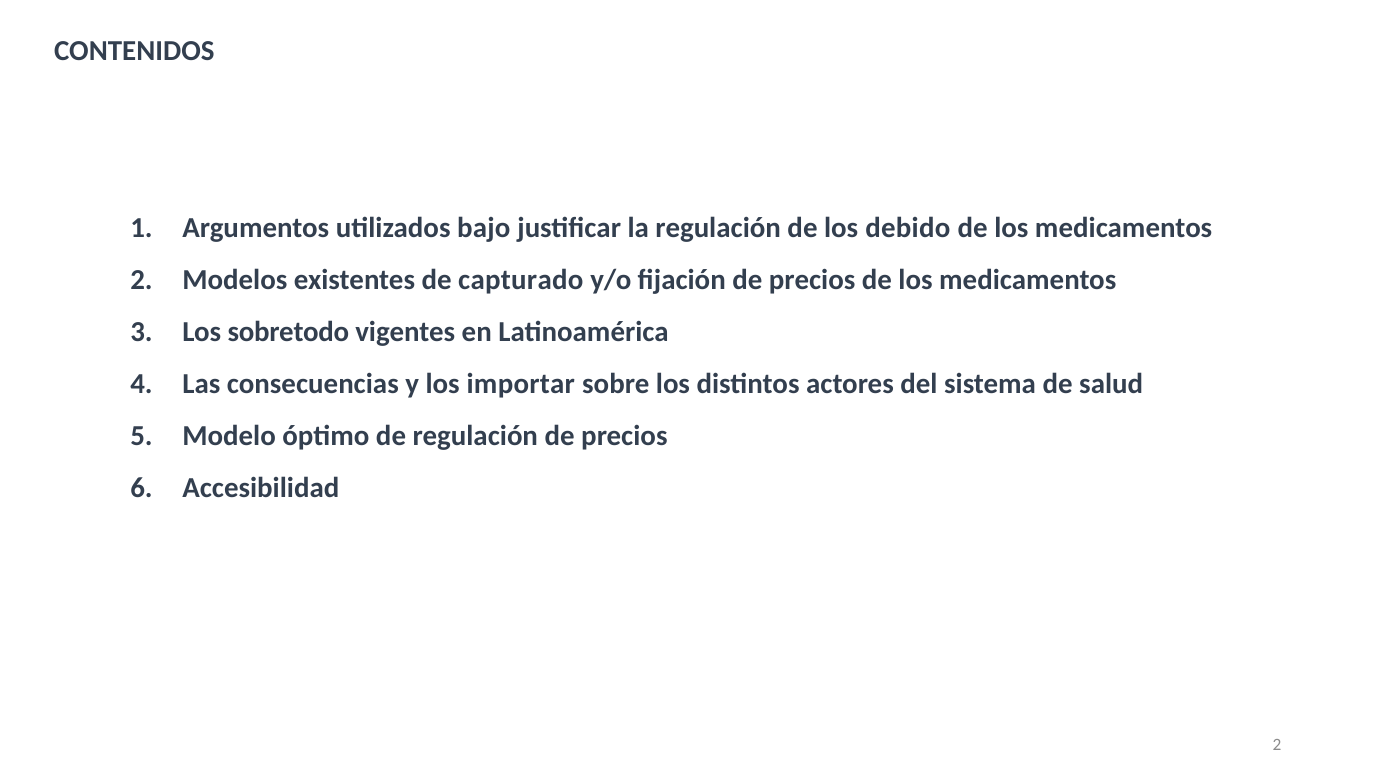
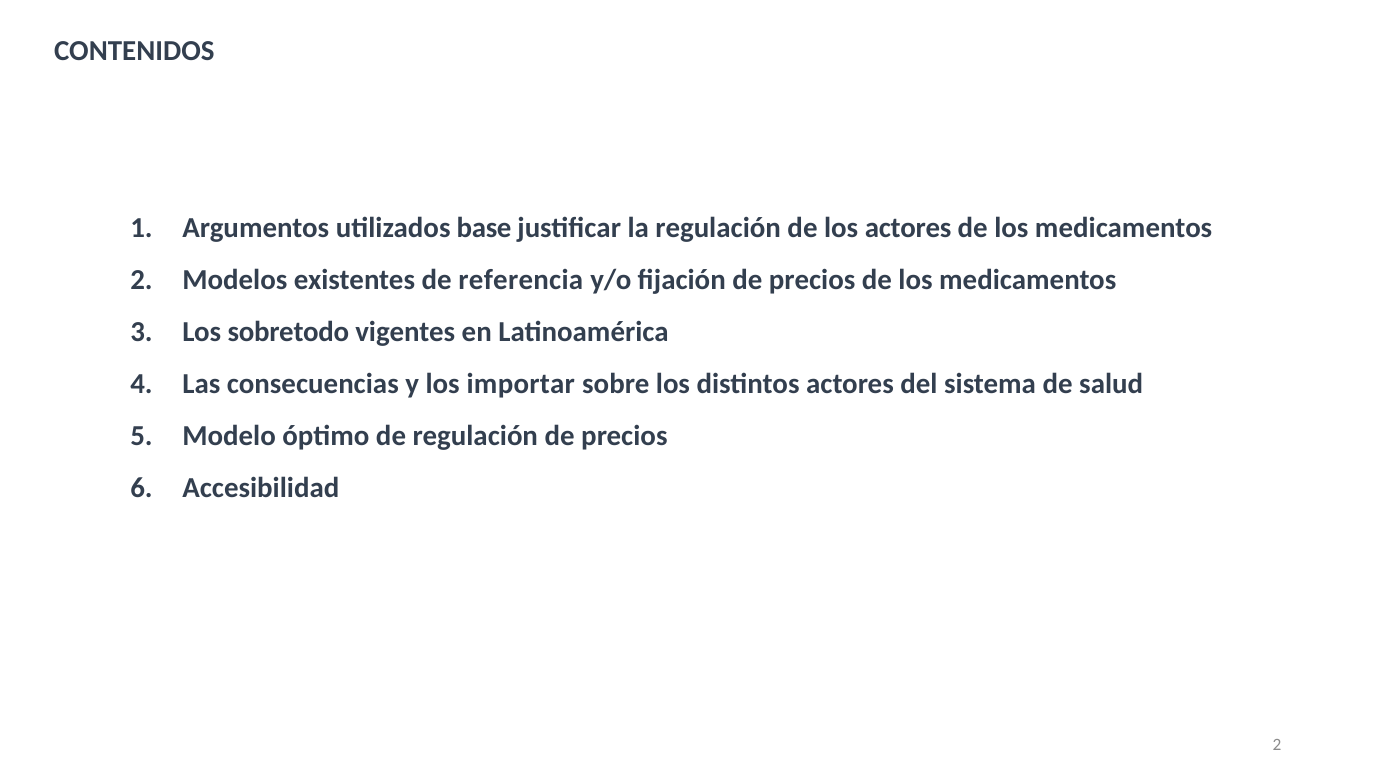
bajo: bajo -> base
los debido: debido -> actores
capturado: capturado -> referencia
